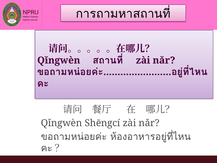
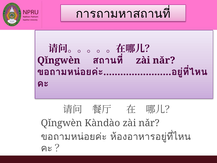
Shēngcí: Shēngcí -> Kàndào
